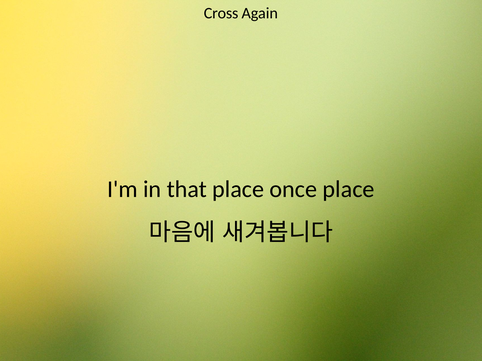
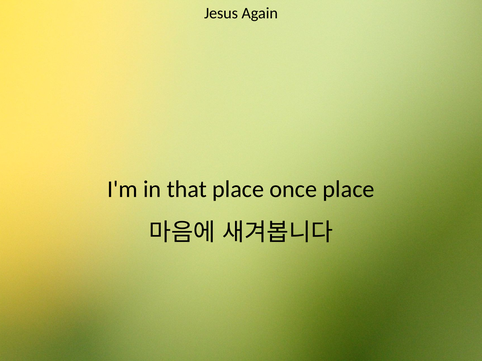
Cross: Cross -> Jesus
